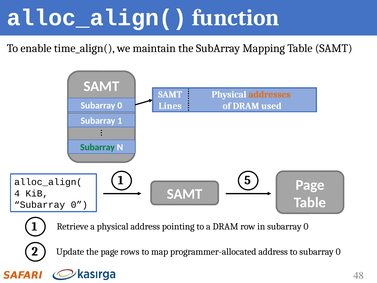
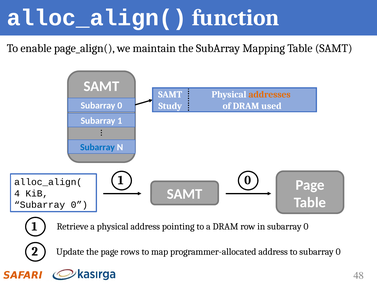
time_align(: time_align( -> page_align(
Lines: Lines -> Study
Subarray at (98, 147) colour: green -> blue
1 5: 5 -> 0
